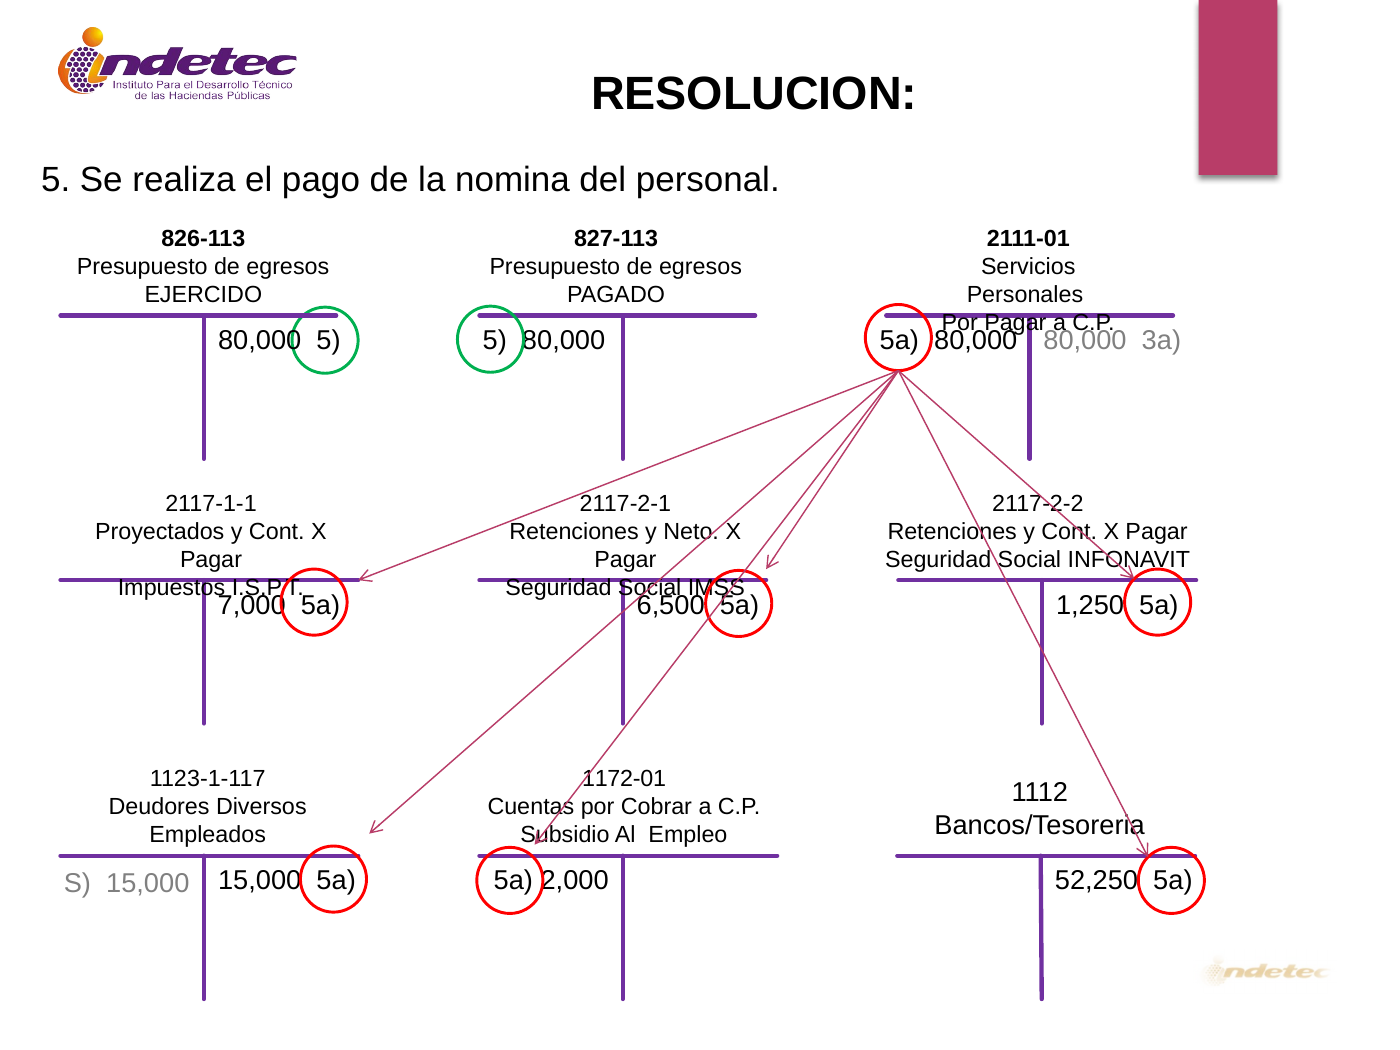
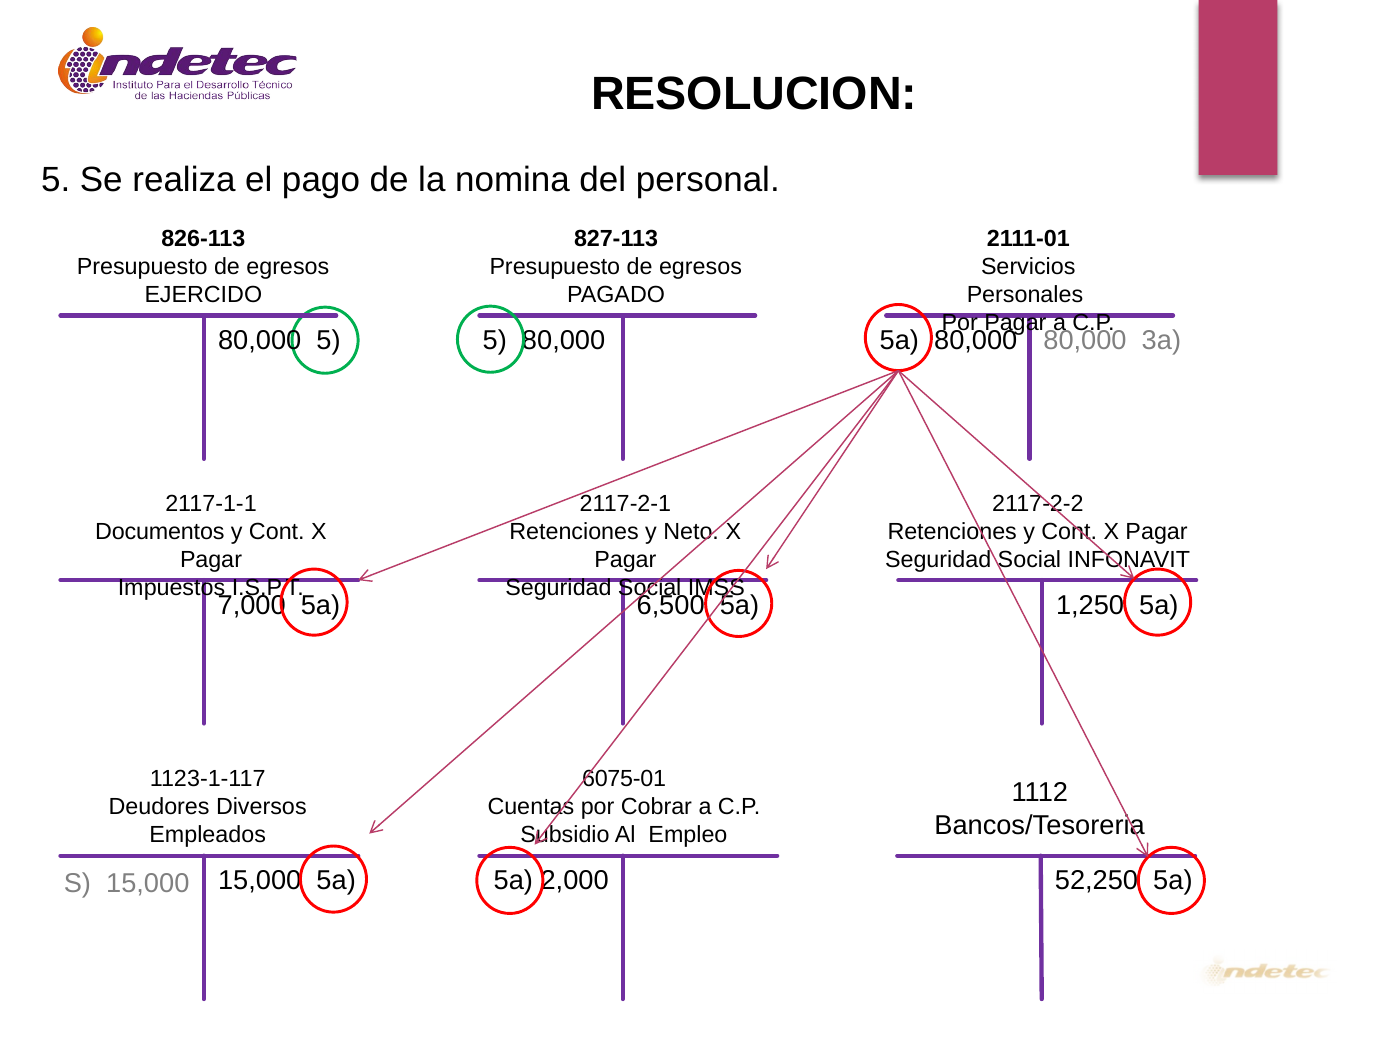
Proyectados: Proyectados -> Documentos
1172-01: 1172-01 -> 6075-01
